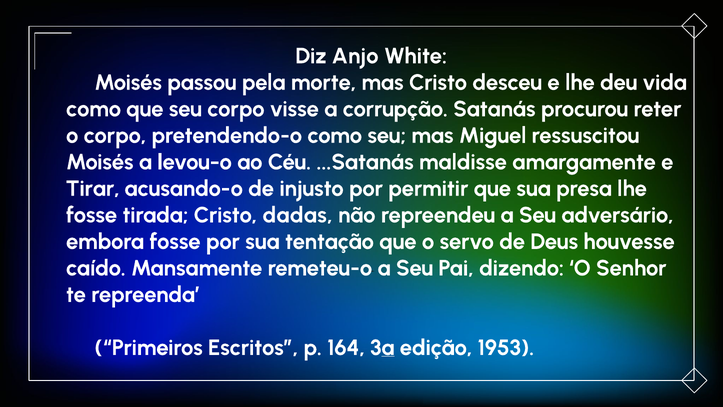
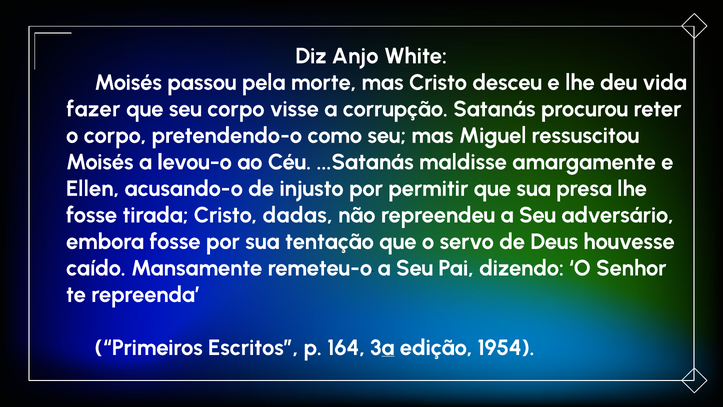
como at (94, 109): como -> fazer
Tirar: Tirar -> Ellen
1953: 1953 -> 1954
